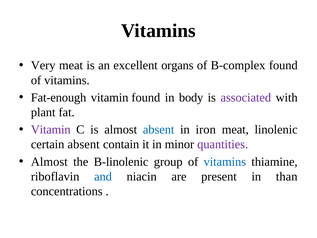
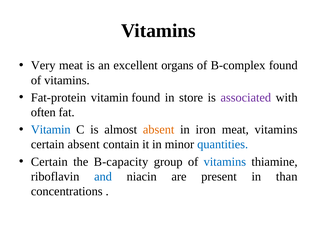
Fat-enough: Fat-enough -> Fat-protein
body: body -> store
plant: plant -> often
Vitamin at (51, 129) colour: purple -> blue
absent at (159, 129) colour: blue -> orange
meat linolenic: linolenic -> vitamins
quantities colour: purple -> blue
Almost at (49, 162): Almost -> Certain
B-linolenic: B-linolenic -> B-capacity
